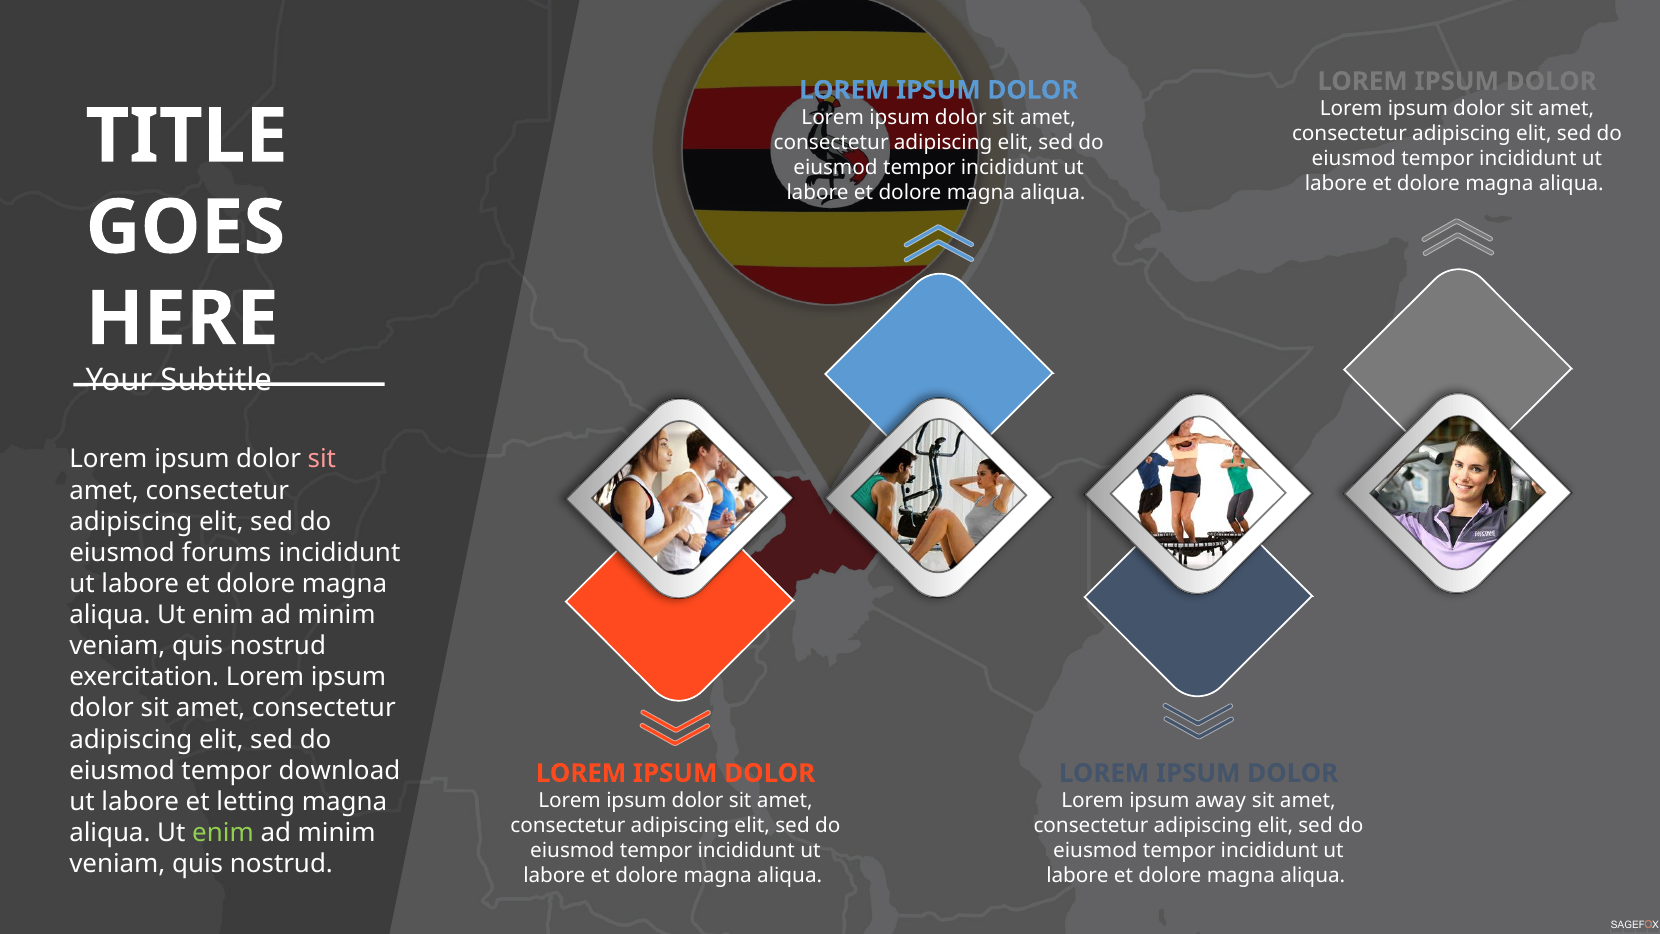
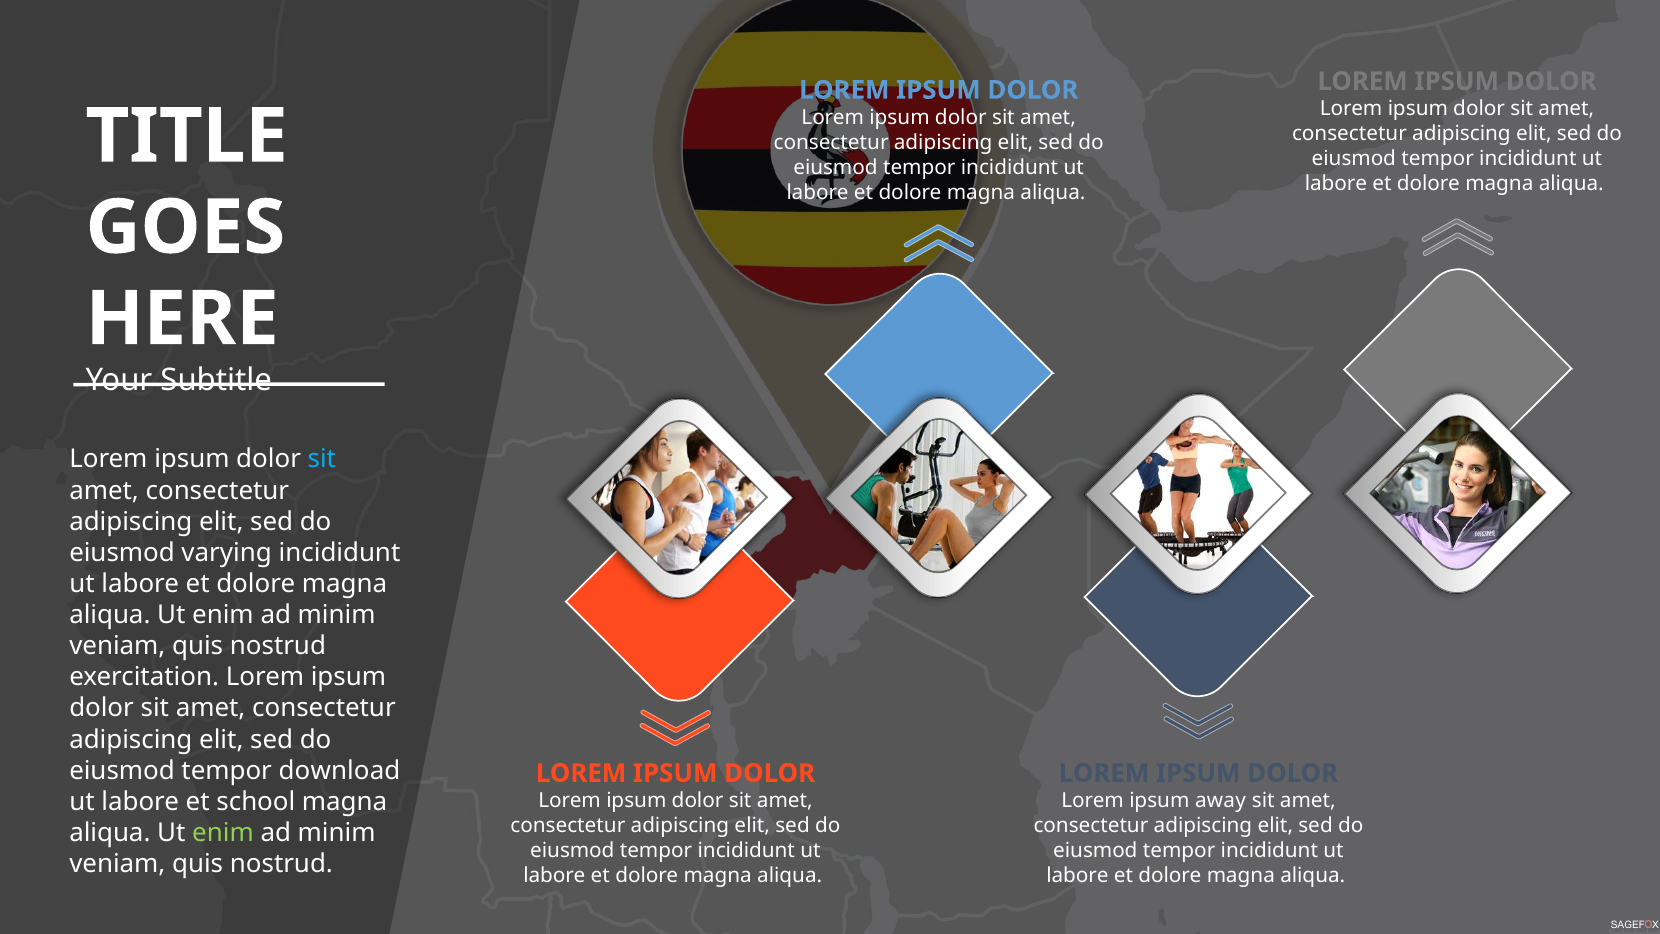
sit at (322, 459) colour: pink -> light blue
forums: forums -> varying
letting: letting -> school
